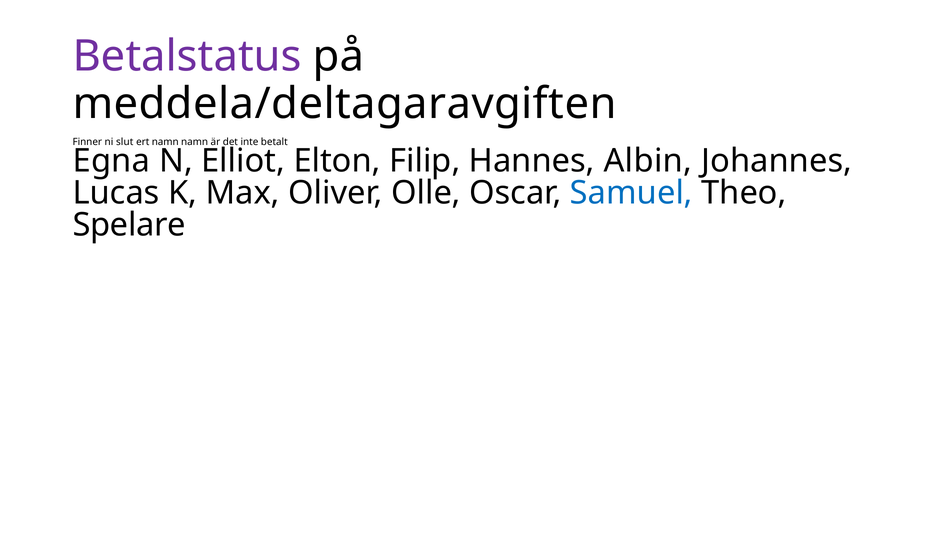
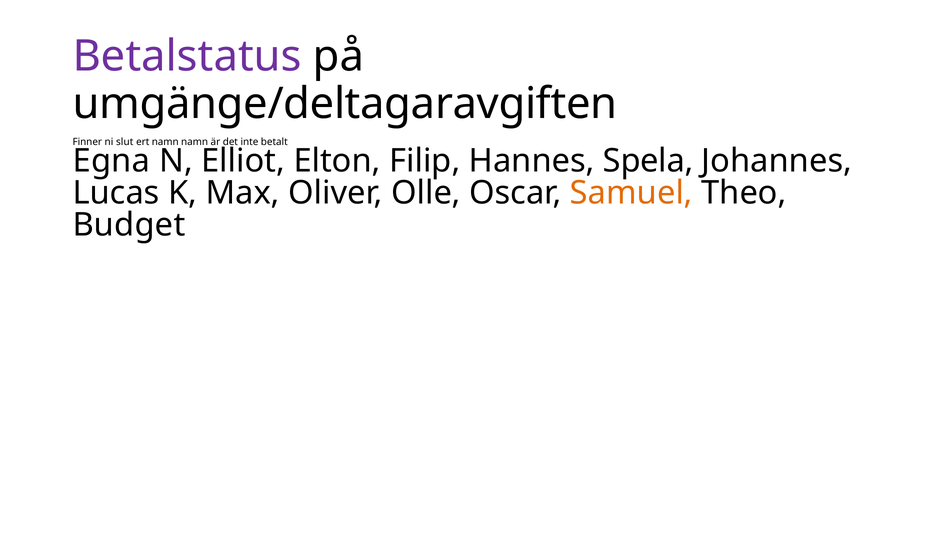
meddela/deltagaravgiften: meddela/deltagaravgiften -> umgänge/deltagaravgiften
Albin: Albin -> Spela
Samuel colour: blue -> orange
Spelare: Spelare -> Budget
